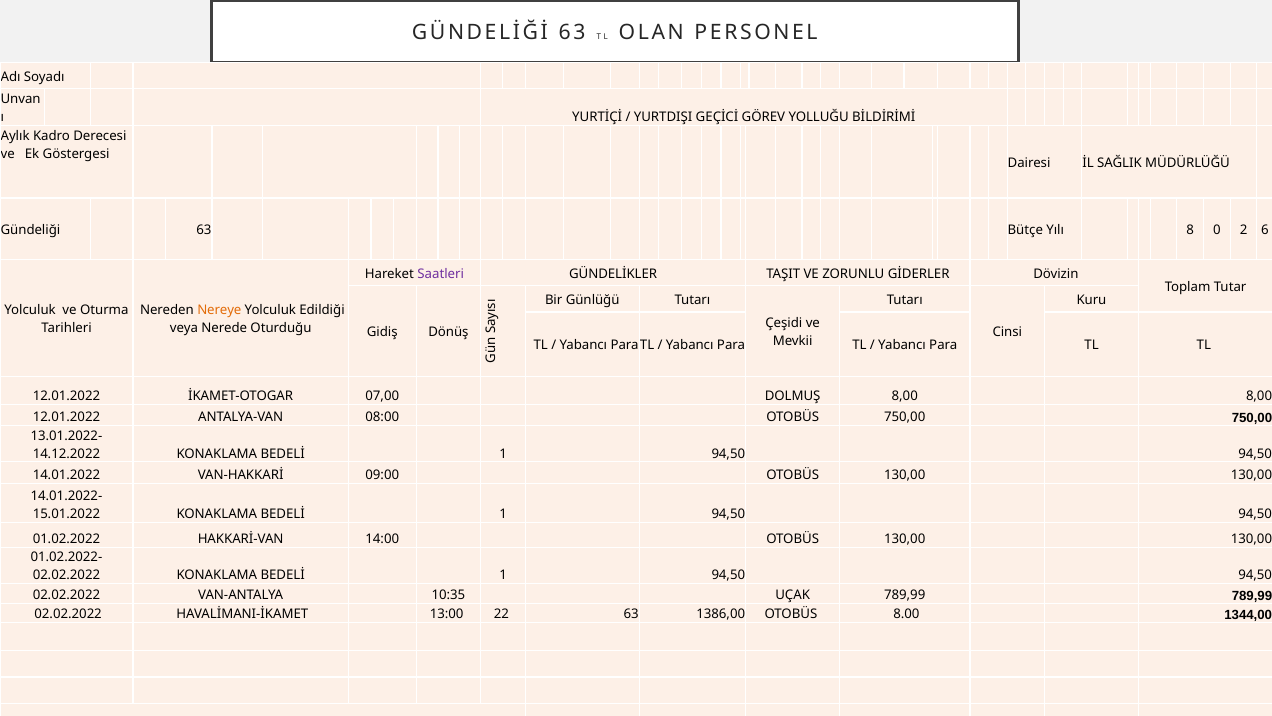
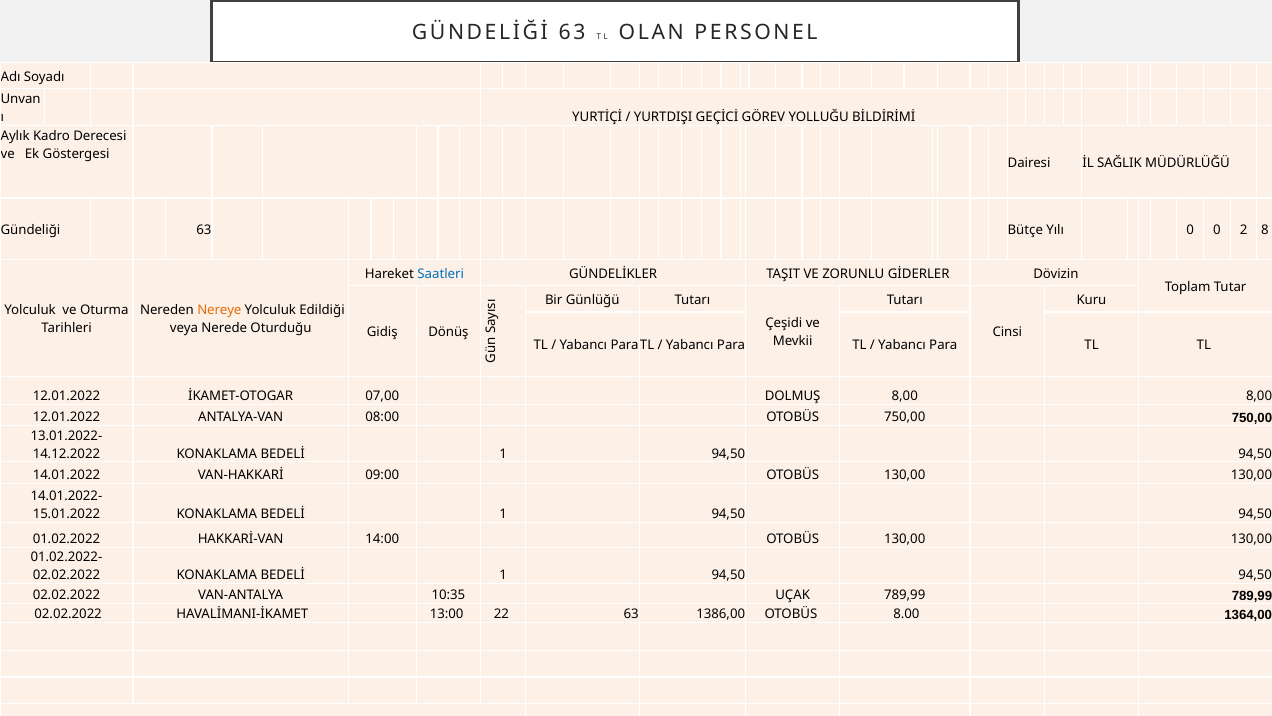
Yılı 8: 8 -> 0
6: 6 -> 8
Saatleri colour: purple -> blue
1344,00: 1344,00 -> 1364,00
